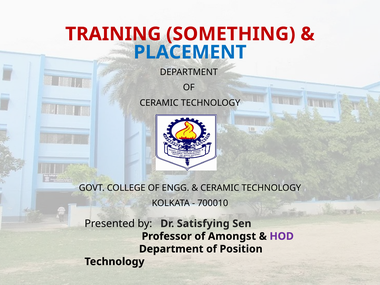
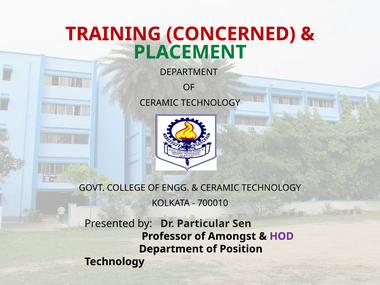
SOMETHING: SOMETHING -> CONCERNED
PLACEMENT colour: blue -> green
Satisfying: Satisfying -> Particular
